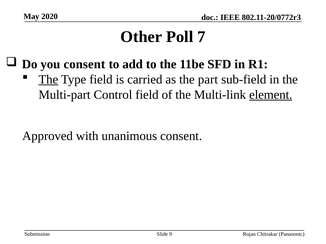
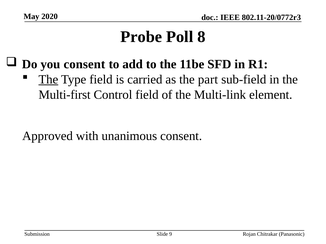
Other: Other -> Probe
7: 7 -> 8
Multi-part: Multi-part -> Multi-first
element underline: present -> none
